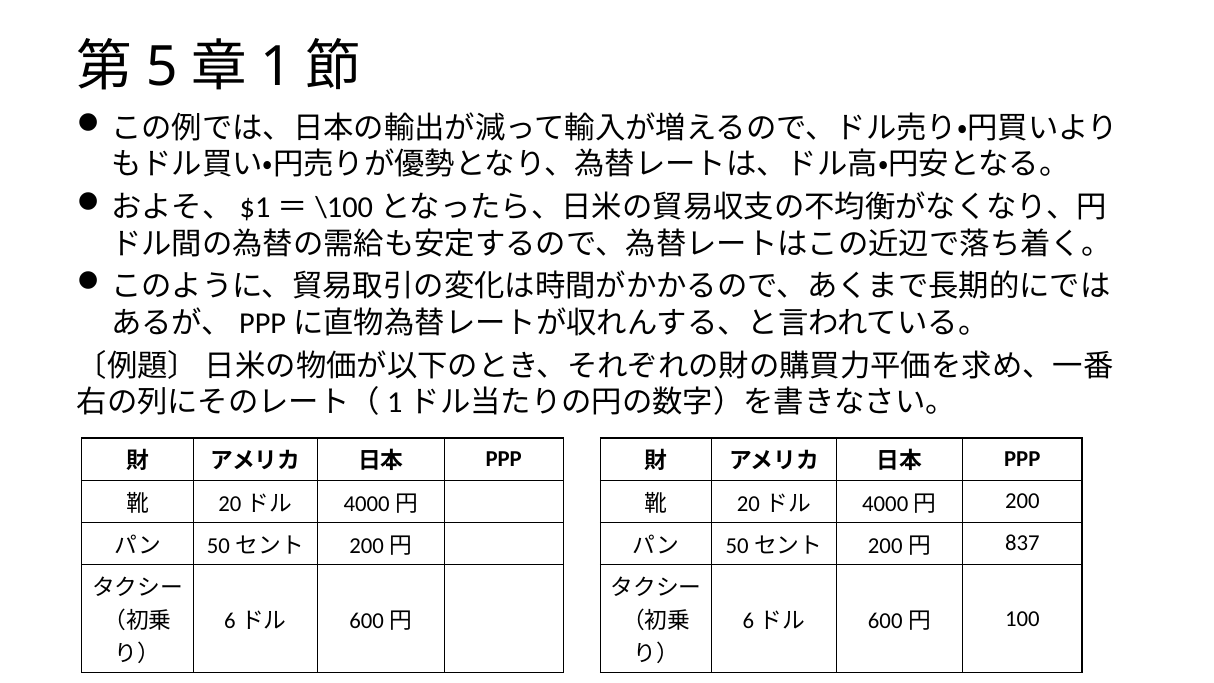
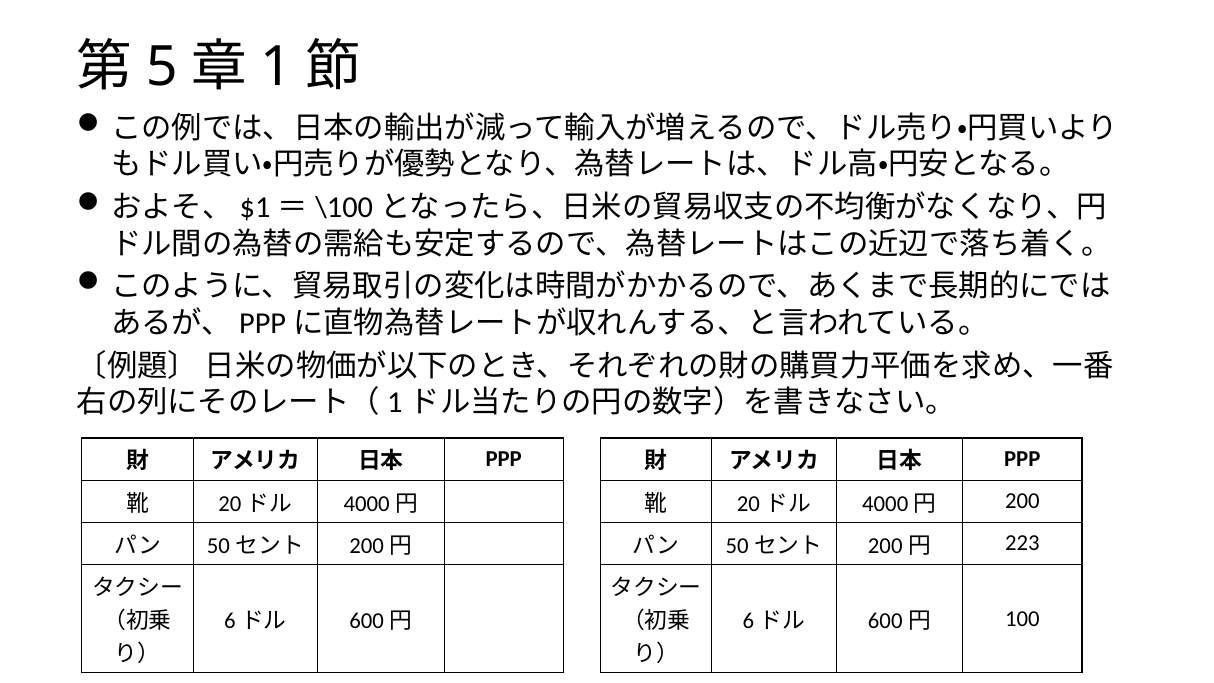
837: 837 -> 223
